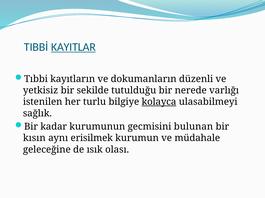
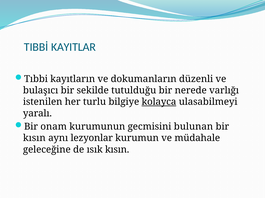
KAYITLAR underline: present -> none
yetkisiz: yetkisiz -> bulaşıcı
sağlık: sağlık -> yaralı
kadar: kadar -> onam
erisilmek: erisilmek -> lezyonlar
ısık olası: olası -> kısın
